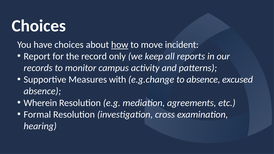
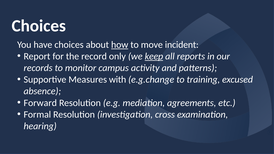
keep underline: none -> present
to absence: absence -> training
Wherein: Wherein -> Forward
